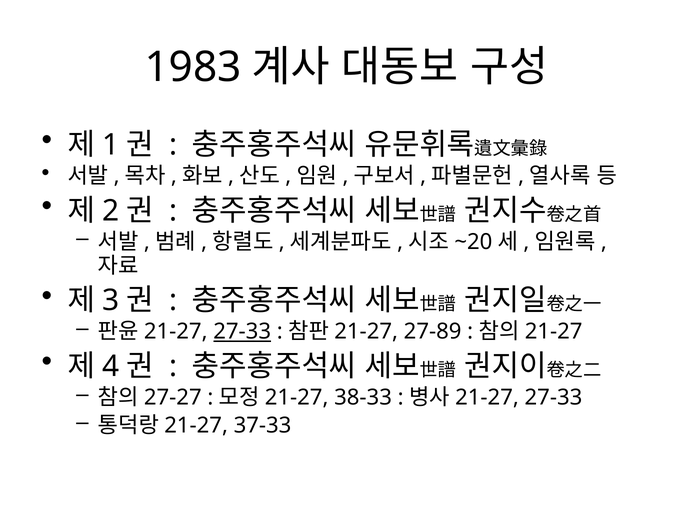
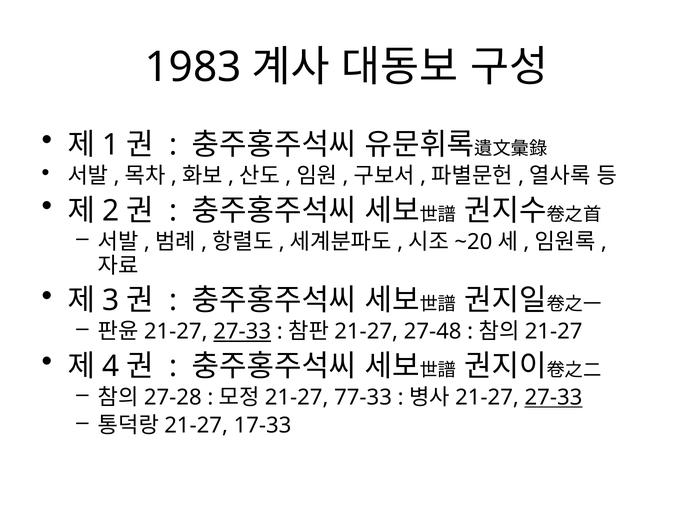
27-89: 27-89 -> 27-48
27-27: 27-27 -> 27-28
38-33: 38-33 -> 77-33
27-33 at (553, 397) underline: none -> present
37-33: 37-33 -> 17-33
